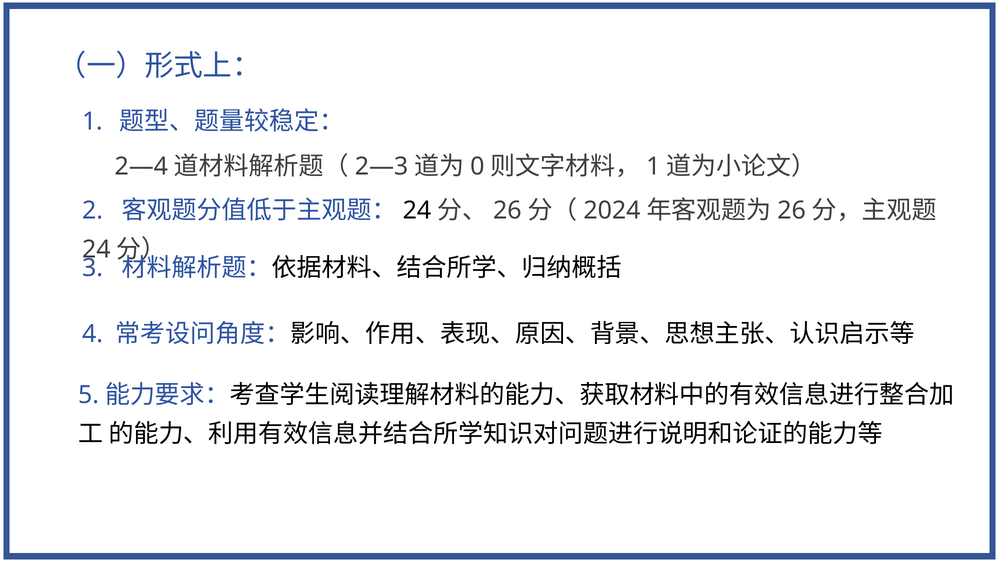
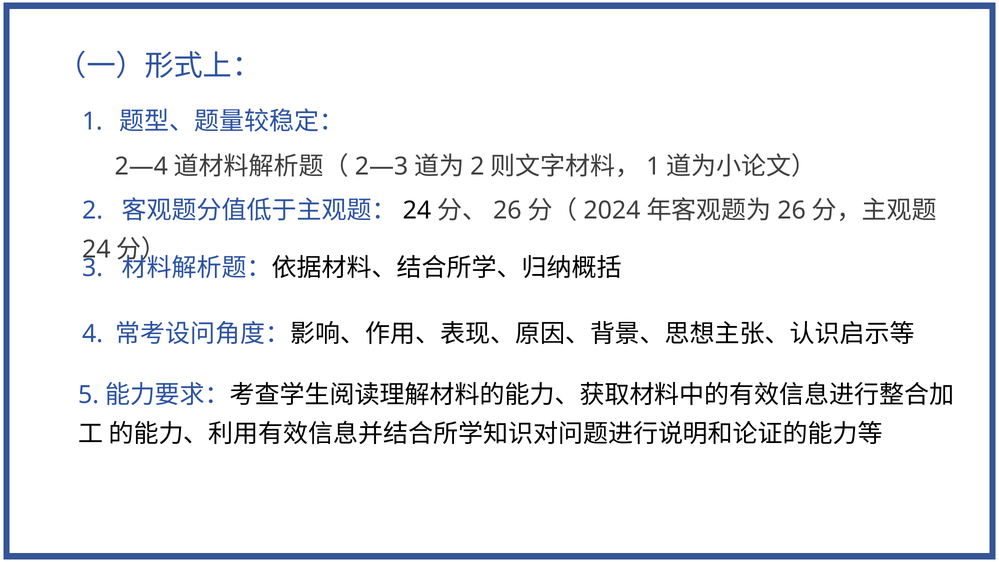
0 at (477, 167): 0 -> 2
